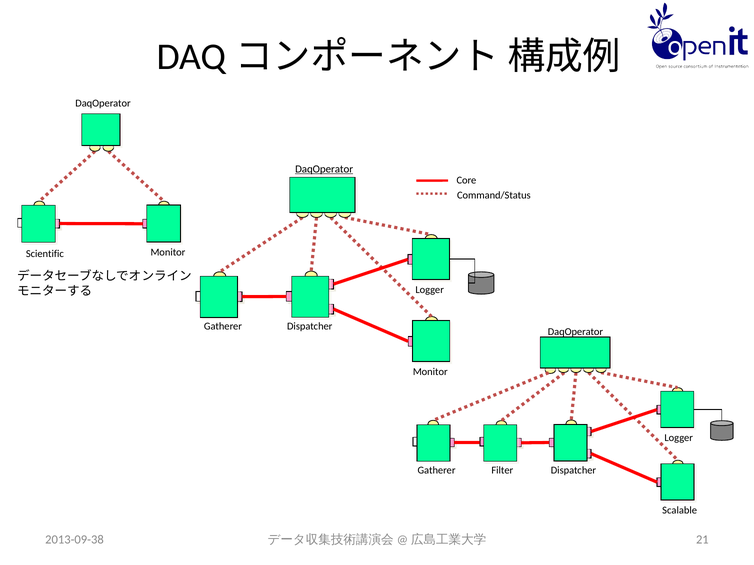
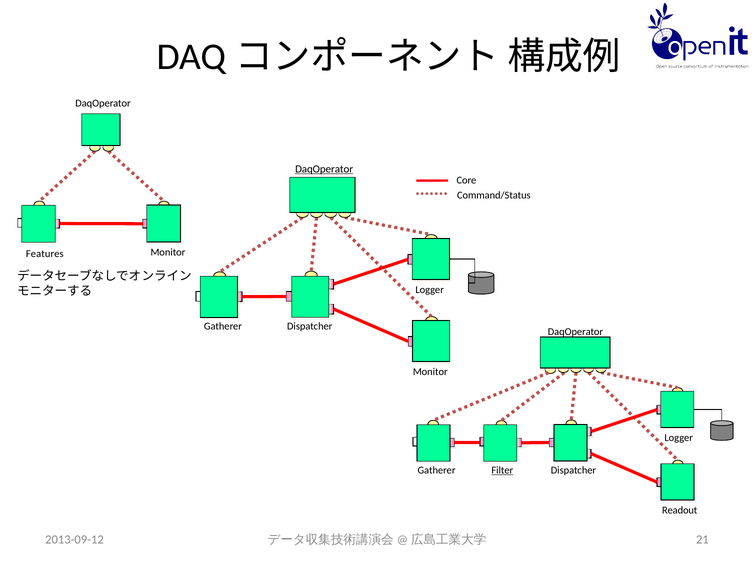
Scientific: Scientific -> Features
Filter underline: none -> present
Scalable: Scalable -> Readout
2013-09-38: 2013-09-38 -> 2013-09-12
